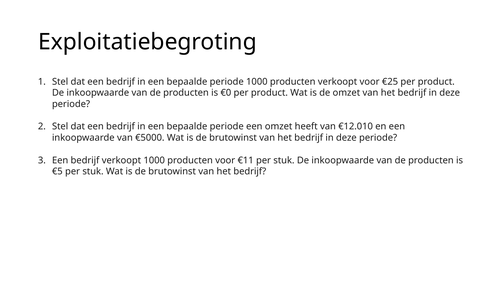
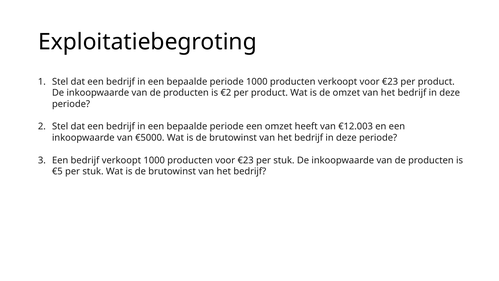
verkoopt voor €25: €25 -> €23
€0: €0 -> €2
€12.010: €12.010 -> €12.003
producten voor €11: €11 -> €23
